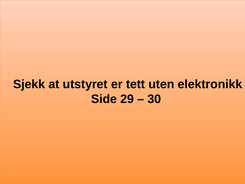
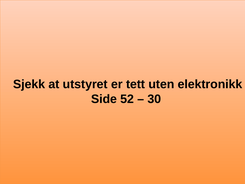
29: 29 -> 52
